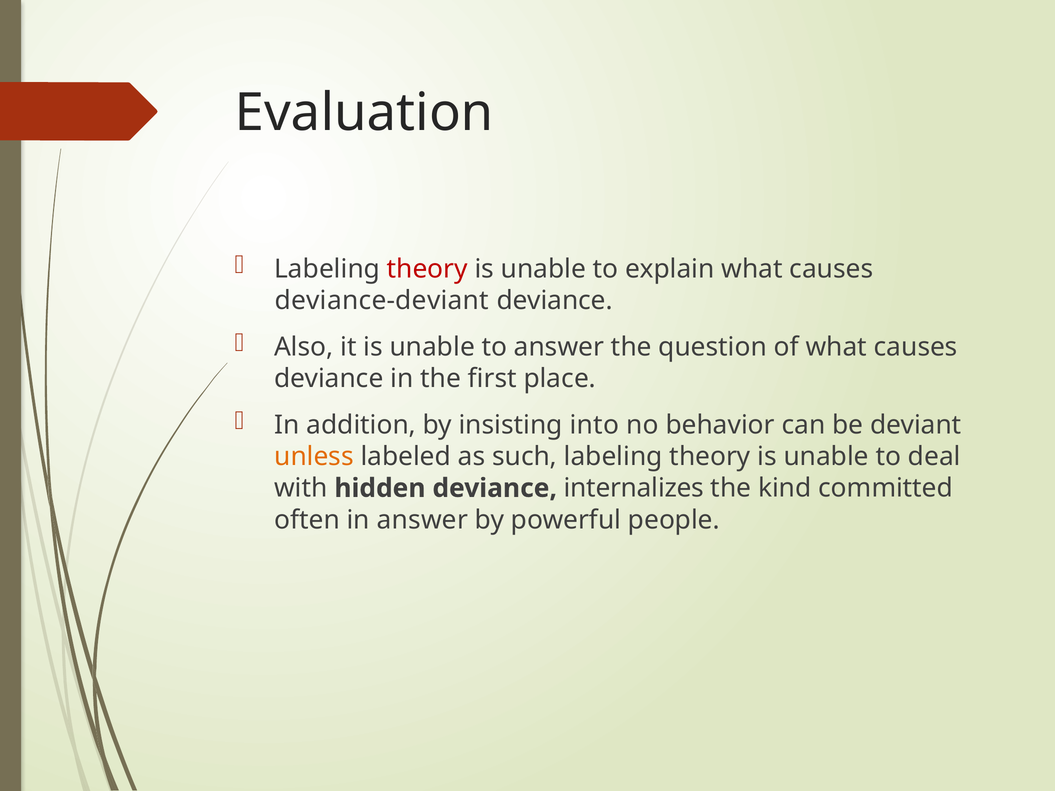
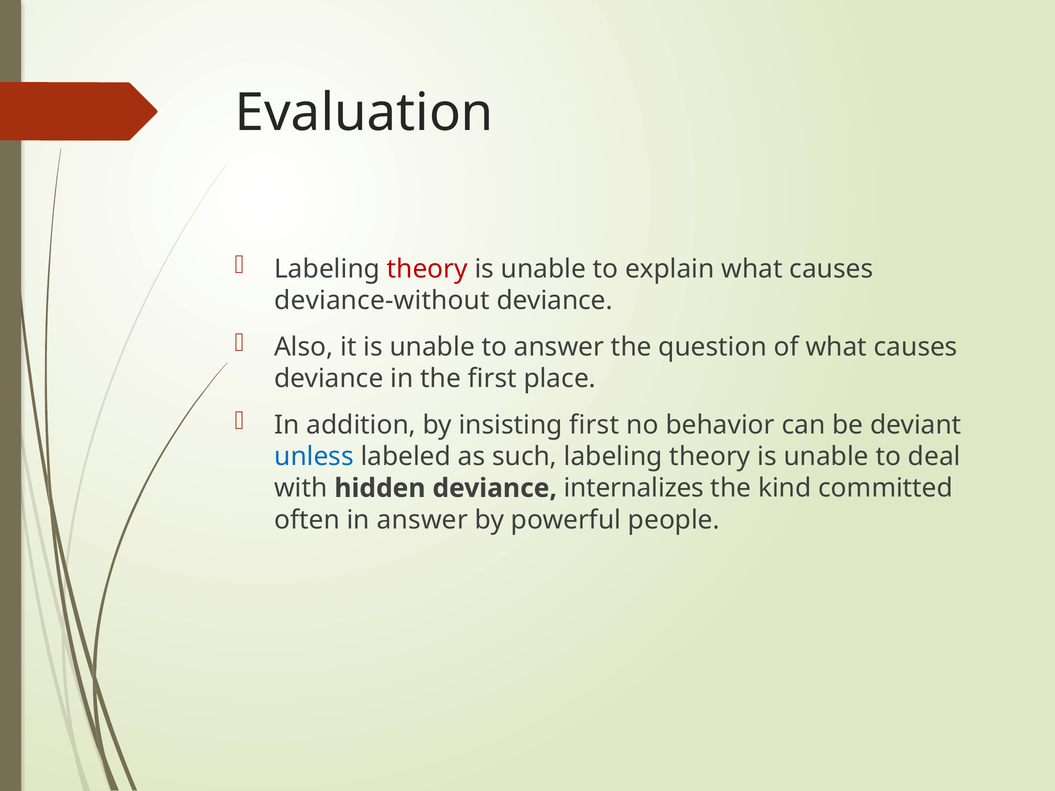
deviance-deviant: deviance-deviant -> deviance-without
insisting into: into -> first
unless colour: orange -> blue
